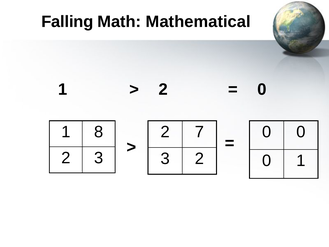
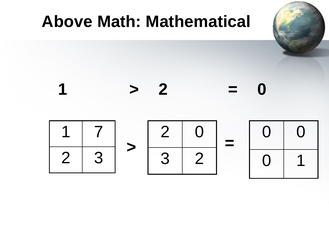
Falling: Falling -> Above
8: 8 -> 7
7 at (199, 132): 7 -> 0
